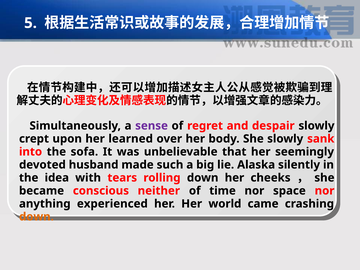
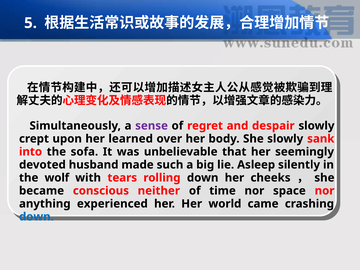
Alaska: Alaska -> Asleep
idea: idea -> wolf
down at (36, 217) colour: orange -> blue
